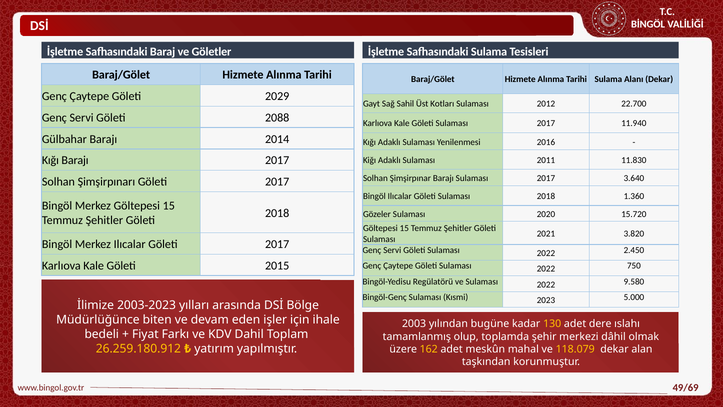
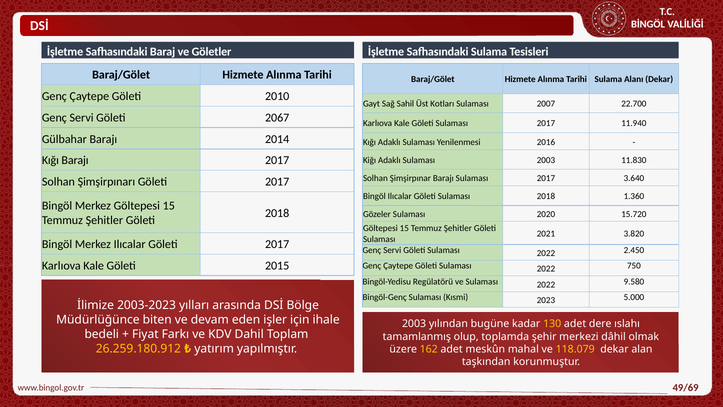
2029: 2029 -> 2010
2012: 2012 -> 2007
2088: 2088 -> 2067
Sulaması 2011: 2011 -> 2003
